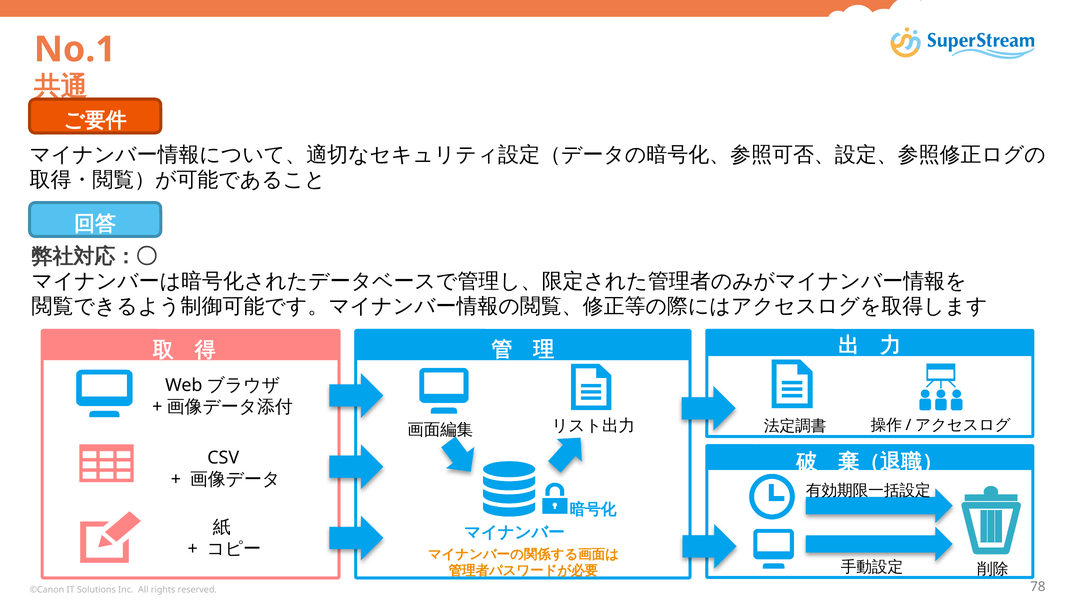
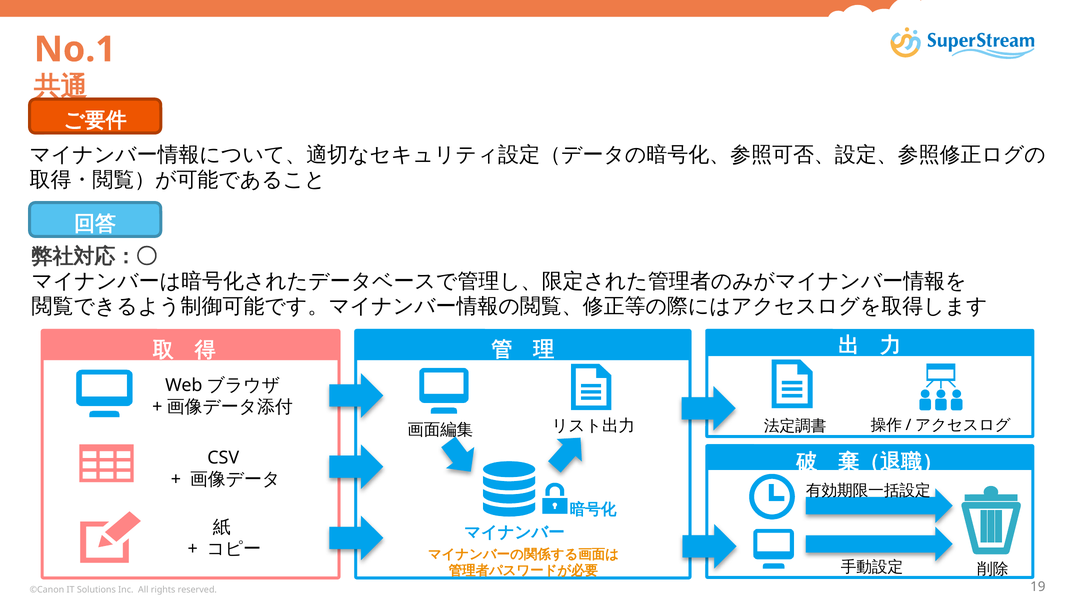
78: 78 -> 19
